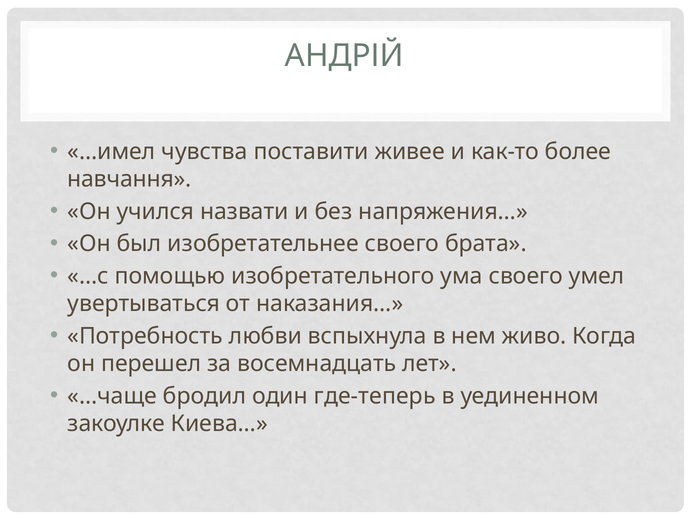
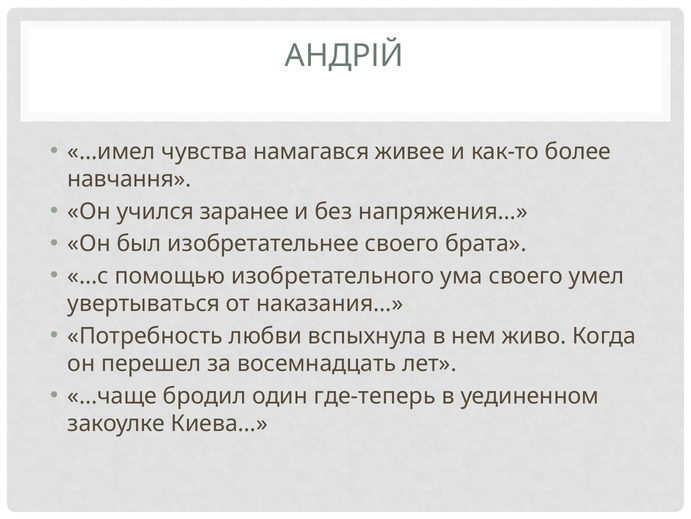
поставити: поставити -> намагався
назвати: назвати -> заранее
